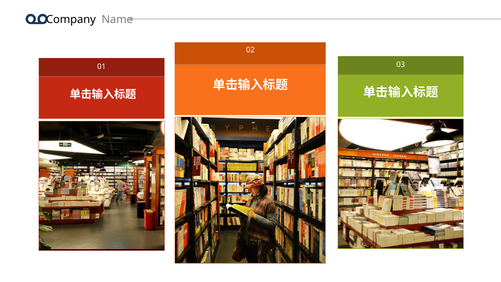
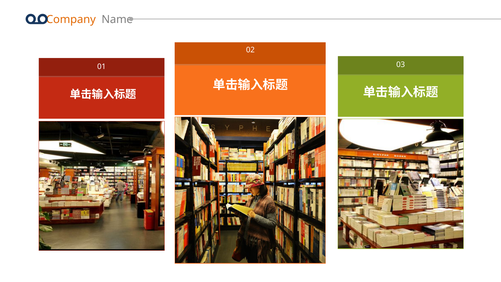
Company colour: black -> orange
